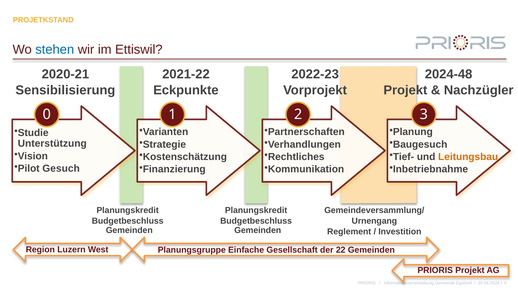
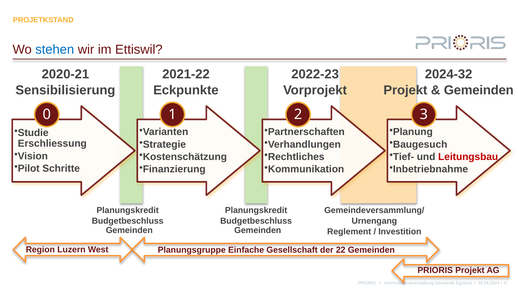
2024-48: 2024-48 -> 2024-32
Nachzügler at (479, 90): Nachzügler -> Gemeinden
Unterstützung: Unterstützung -> Erschliessung
Leitungsbau colour: orange -> red
Gesuch: Gesuch -> Schritte
